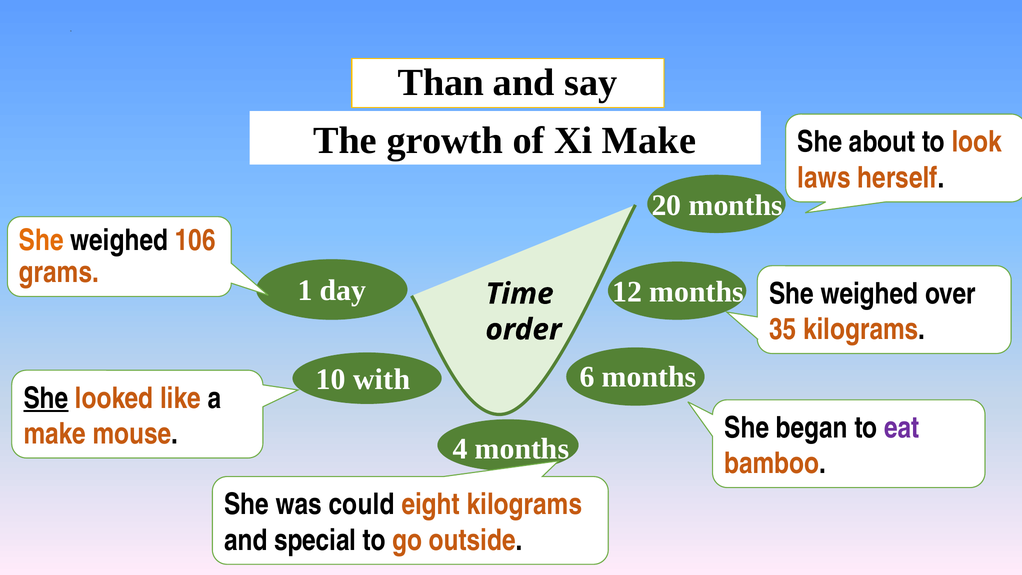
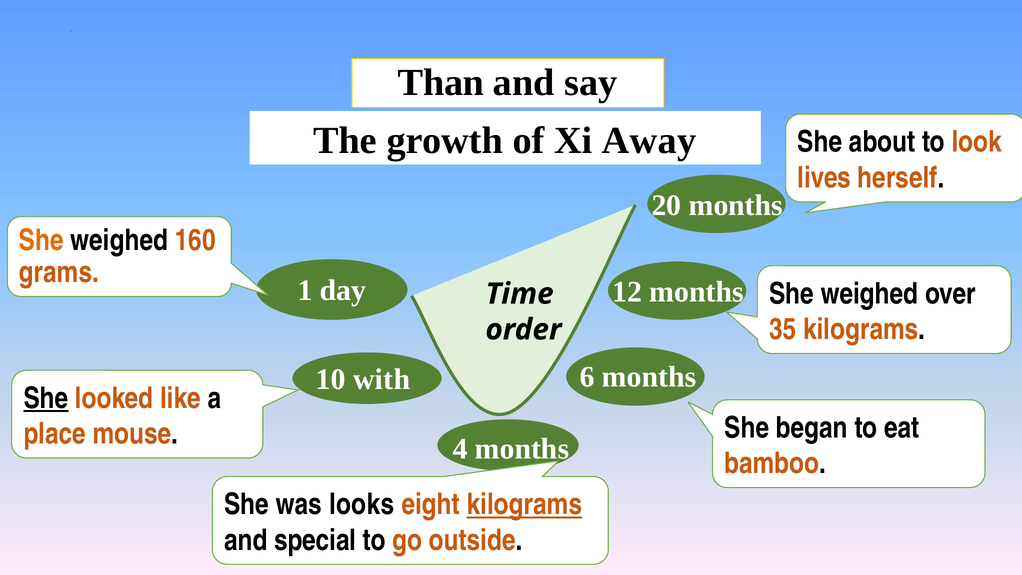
Xi Make: Make -> Away
laws: laws -> lives
106: 106 -> 160
eat colour: purple -> black
make at (55, 434): make -> place
could: could -> looks
kilograms at (524, 504) underline: none -> present
